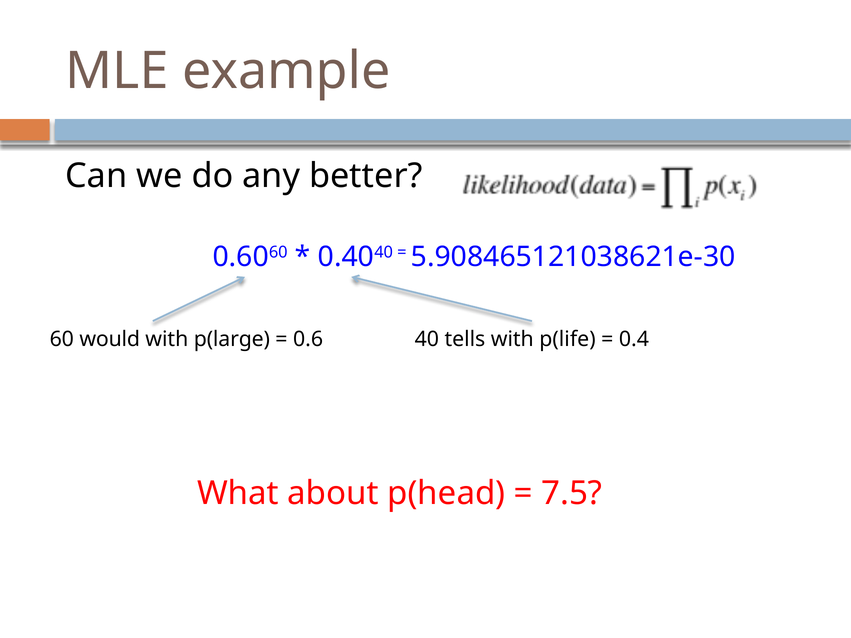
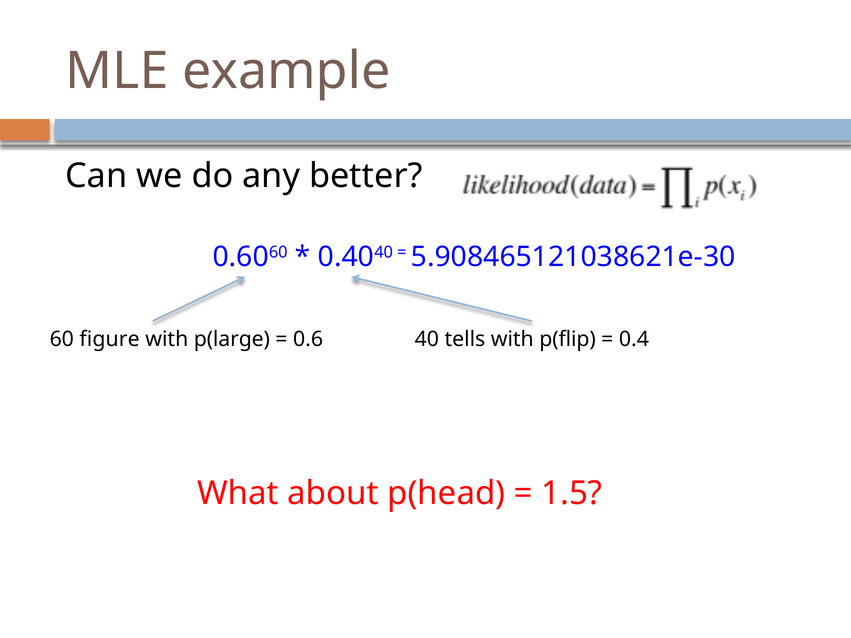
would: would -> figure
p(life: p(life -> p(flip
7.5: 7.5 -> 1.5
